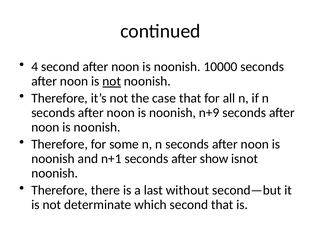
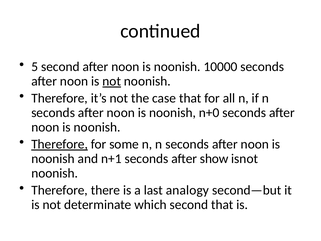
4: 4 -> 5
n+9: n+9 -> n+0
Therefore at (60, 144) underline: none -> present
without: without -> analogy
